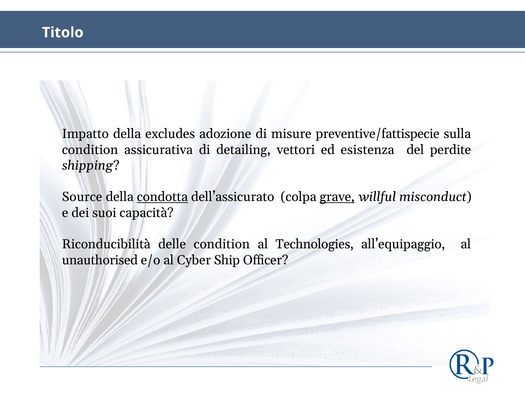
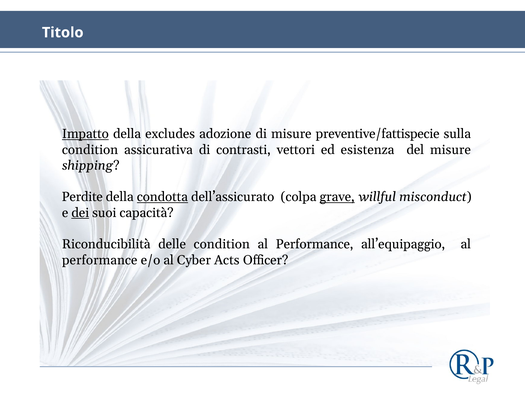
Impatto underline: none -> present
detailing: detailing -> contrasti
del perdite: perdite -> misure
Source: Source -> Perdite
dei underline: none -> present
Technologies at (315, 244): Technologies -> Performance
unauthorised at (100, 260): unauthorised -> performance
Ship: Ship -> Acts
